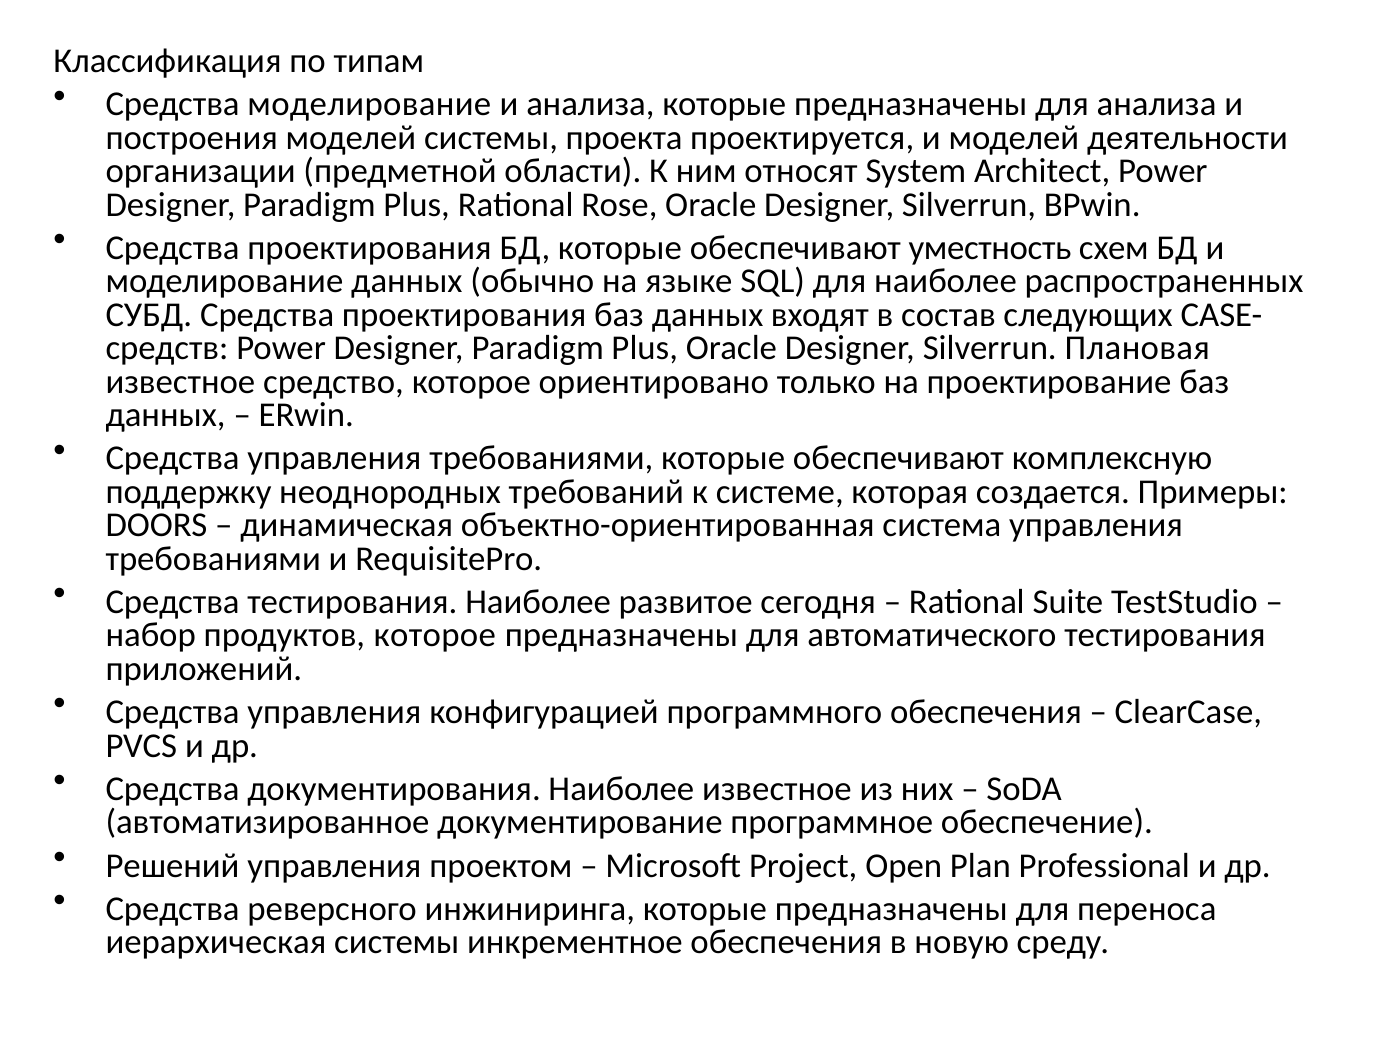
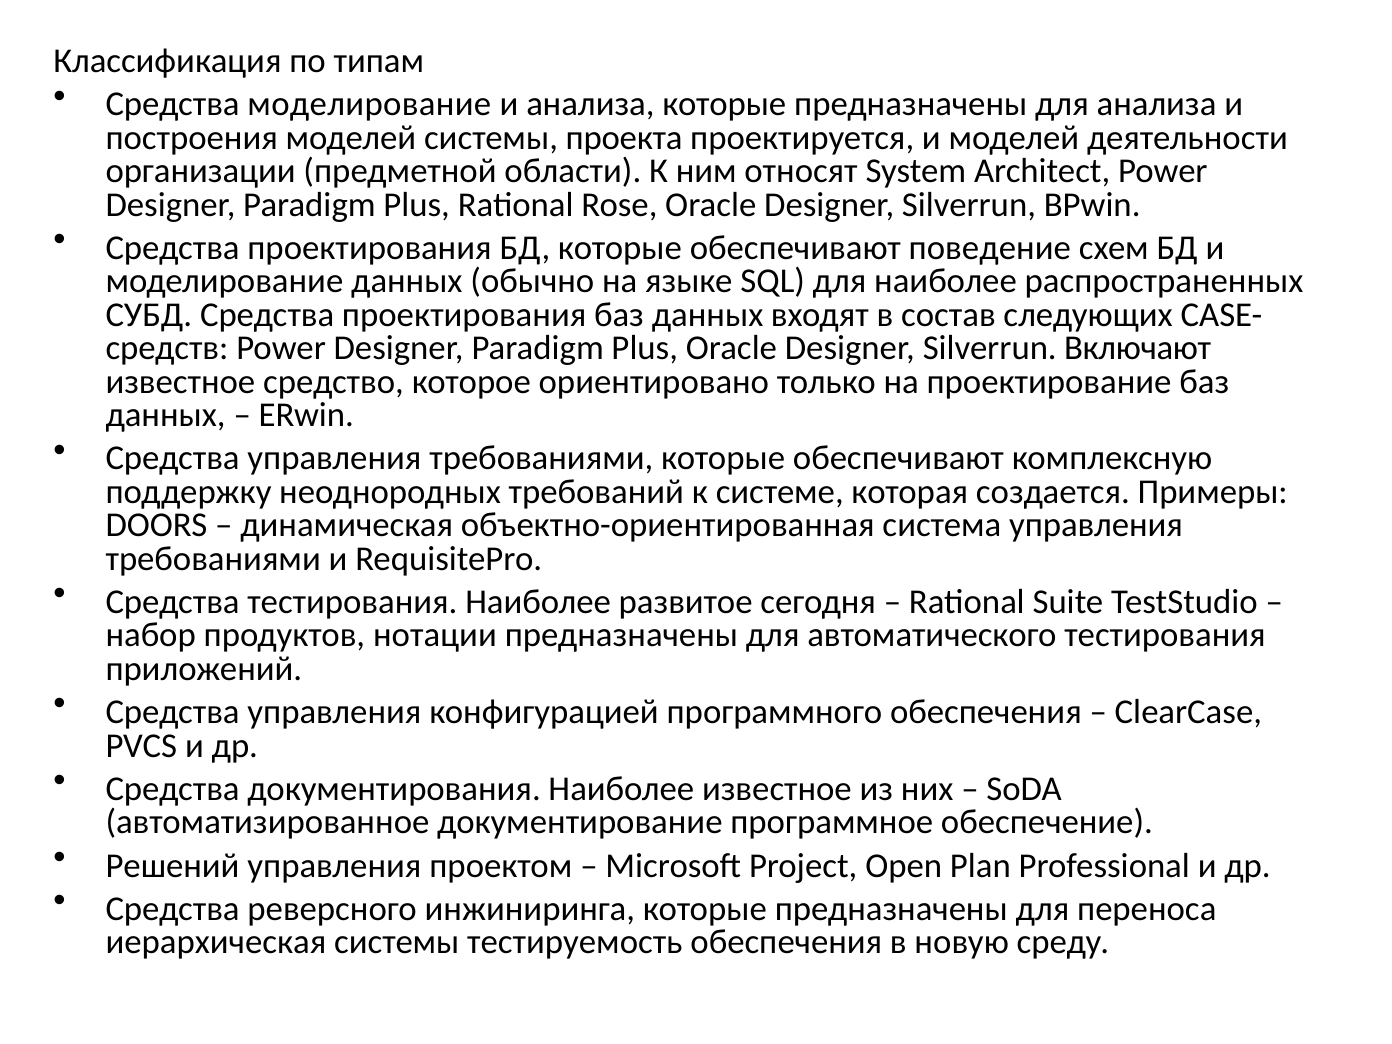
уместность: уместность -> поведение
Плановая: Плановая -> Включают
продуктов которое: которое -> нотации
инкрементное: инкрементное -> тестируемость
